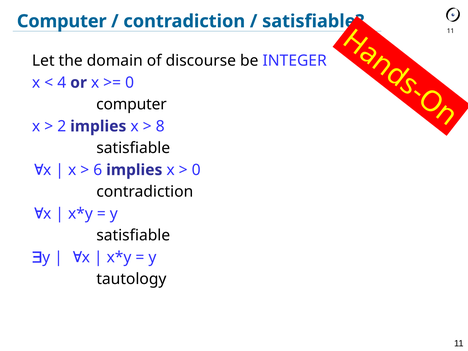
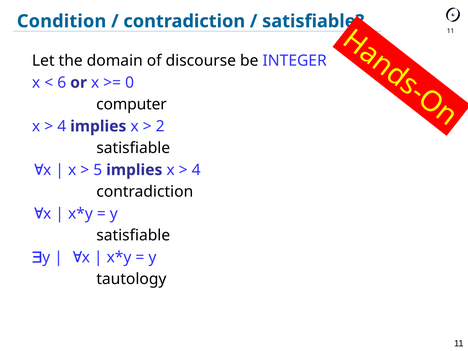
Computer at (62, 21): Computer -> Condition
4: 4 -> 6
2 at (62, 126): 2 -> 4
8: 8 -> 2
6: 6 -> 5
0 at (196, 170): 0 -> 4
